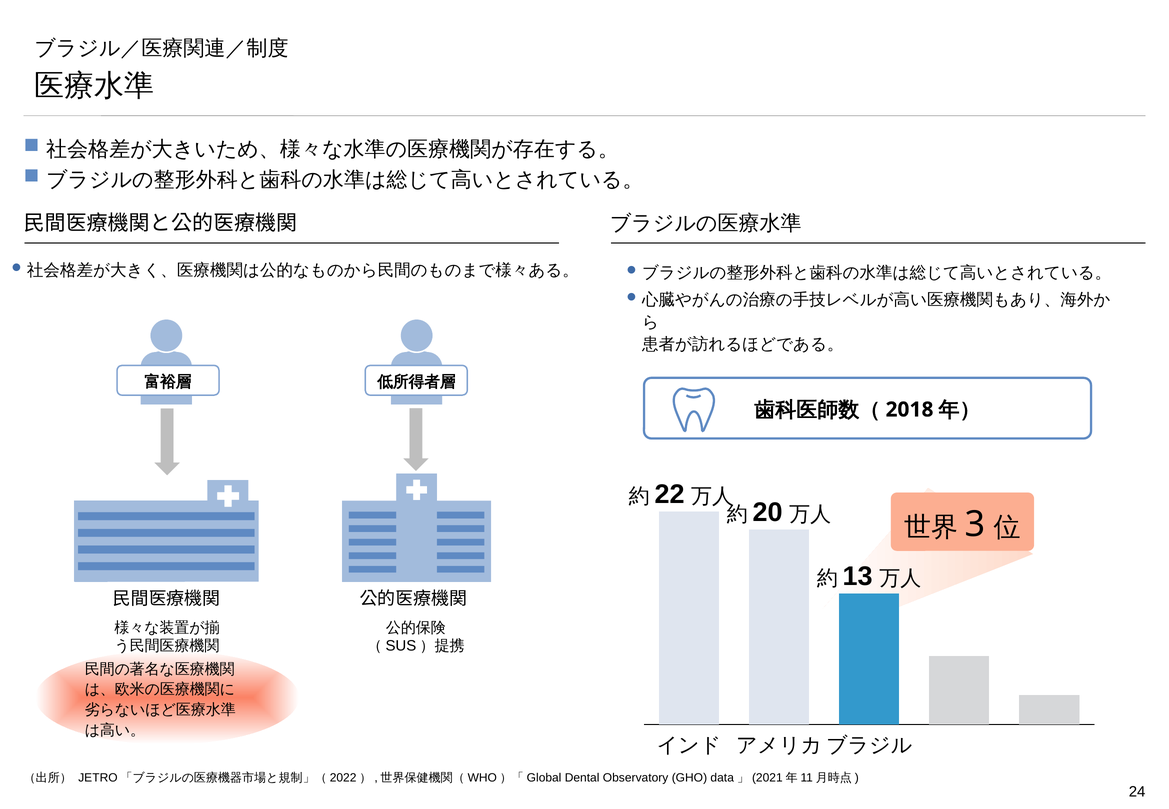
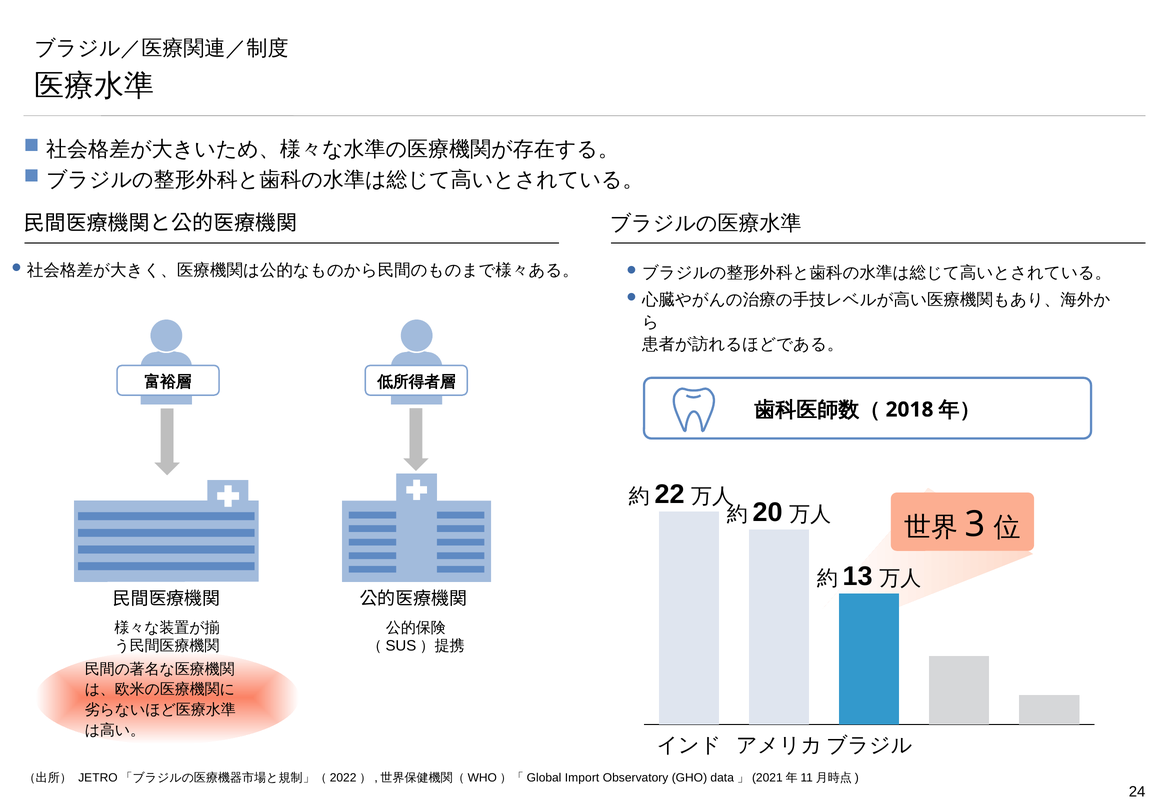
Dental: Dental -> Import
